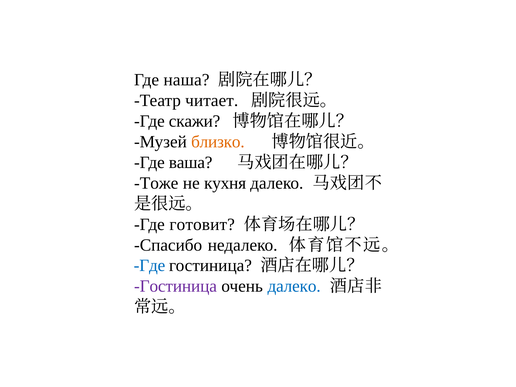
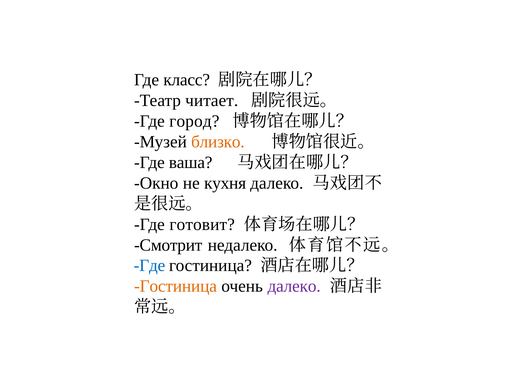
наша: наша -> класс
скажи: скажи -> город
Тоже: Тоже -> Окно
Спасибо: Спасибо -> Смотрит
Гостиница at (175, 286) colour: purple -> orange
далеко at (294, 286) colour: blue -> purple
